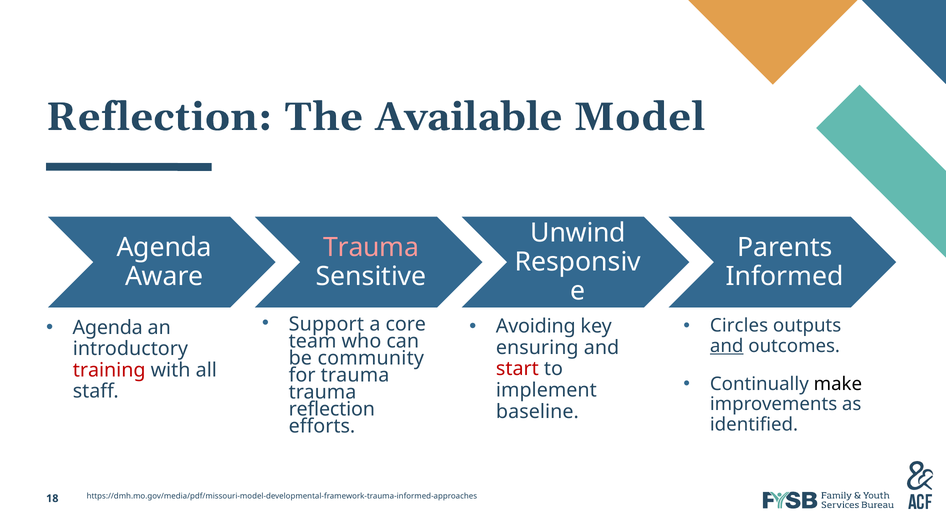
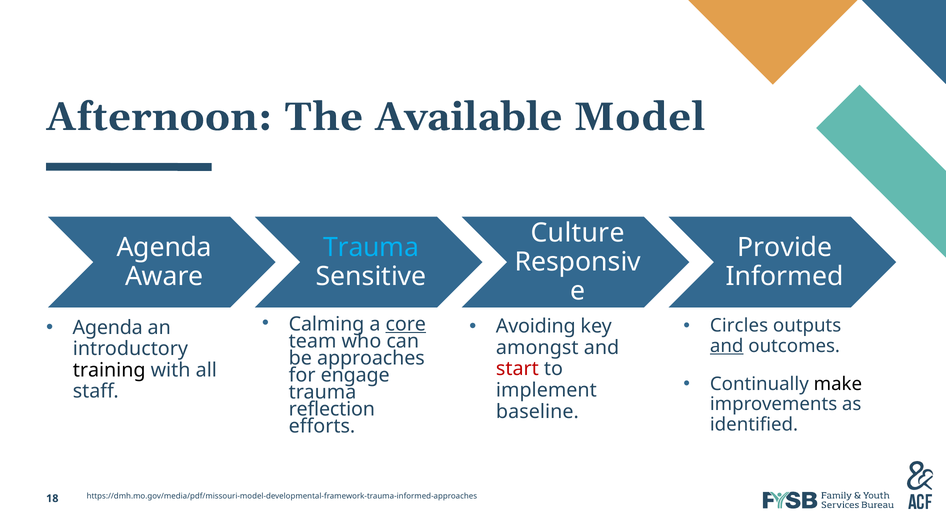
Reflection at (159, 117): Reflection -> Afternoon
Unwind: Unwind -> Culture
Trauma at (371, 248) colour: pink -> light blue
Parents: Parents -> Provide
Support: Support -> Calming
core underline: none -> present
ensuring: ensuring -> amongst
community: community -> approaches
training colour: red -> black
for trauma: trauma -> engage
